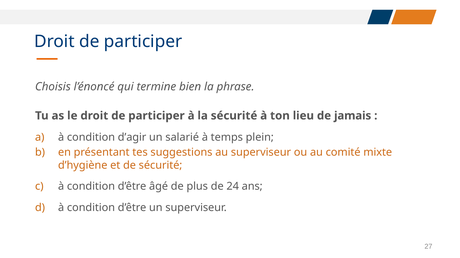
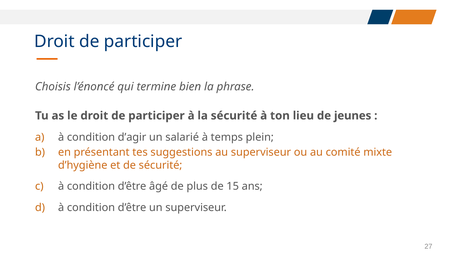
jamais: jamais -> jeunes
24: 24 -> 15
